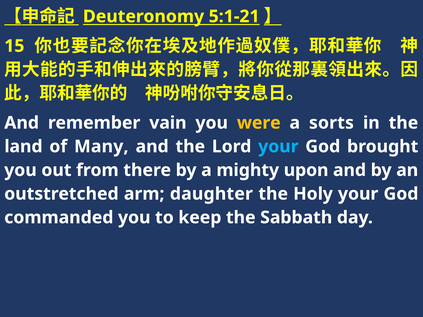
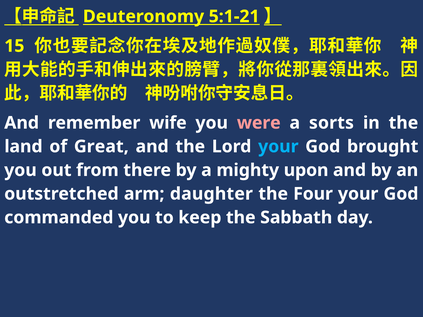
vain: vain -> wife
were colour: yellow -> pink
Many: Many -> Great
Holy: Holy -> Four
